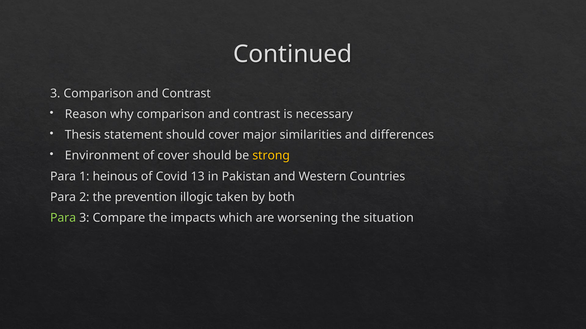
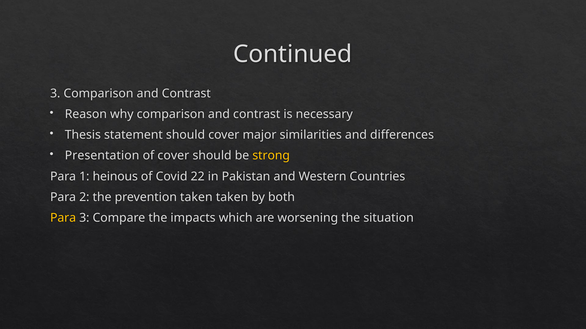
Environment: Environment -> Presentation
13: 13 -> 22
prevention illogic: illogic -> taken
Para at (63, 218) colour: light green -> yellow
